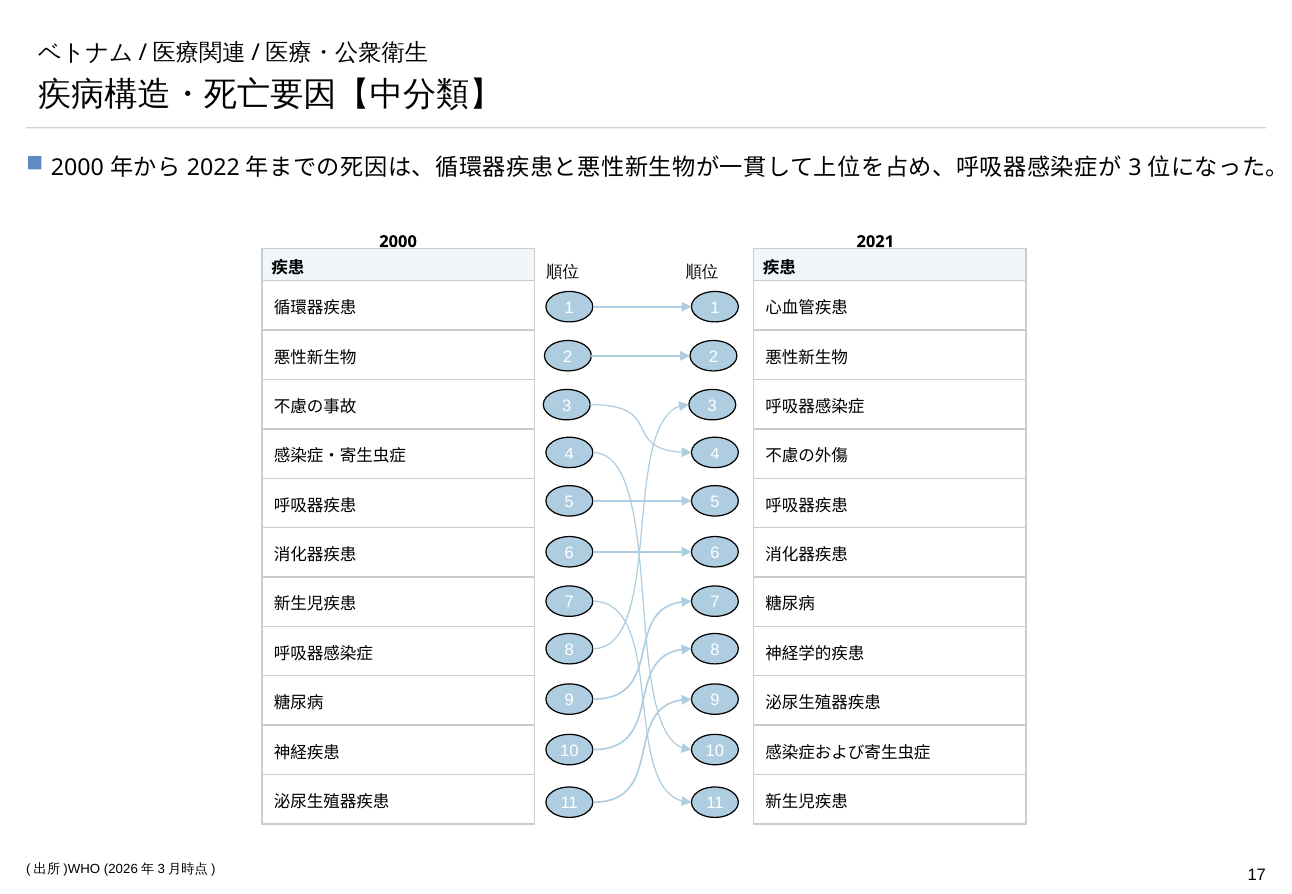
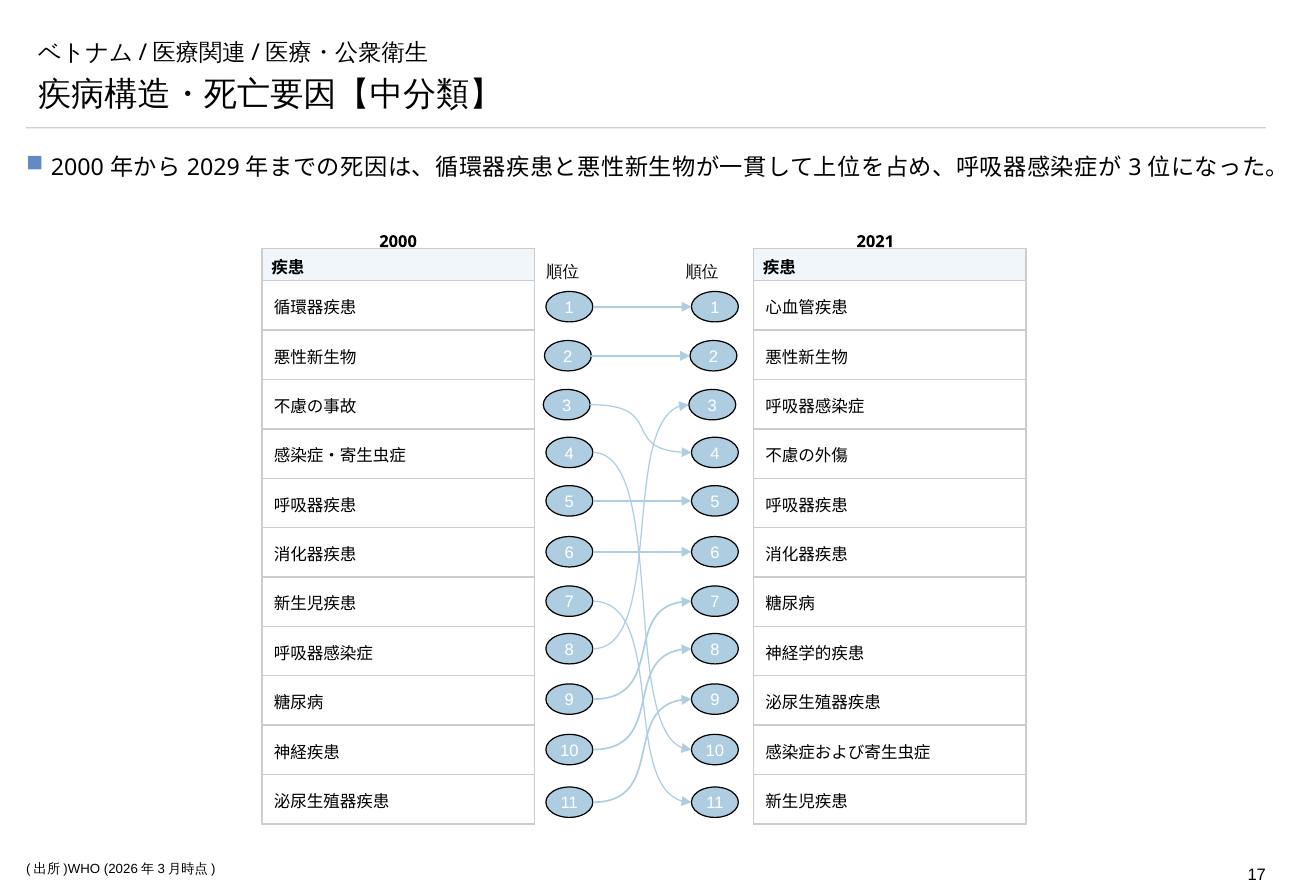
2022: 2022 -> 2029
